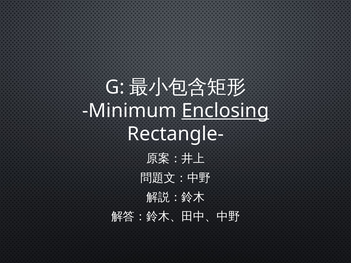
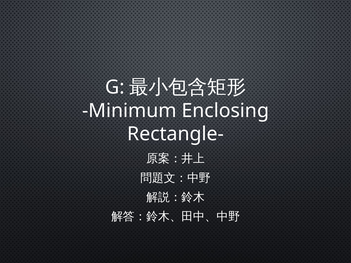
Enclosing underline: present -> none
